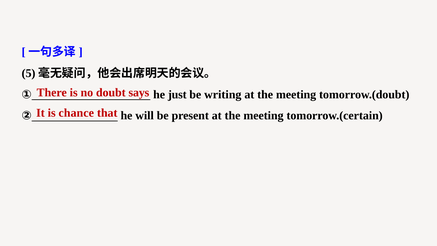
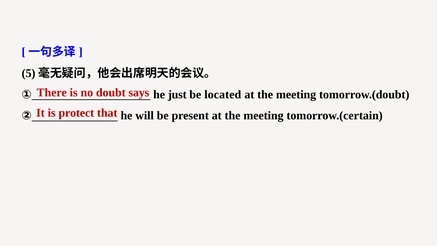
writing: writing -> located
chance: chance -> protect
